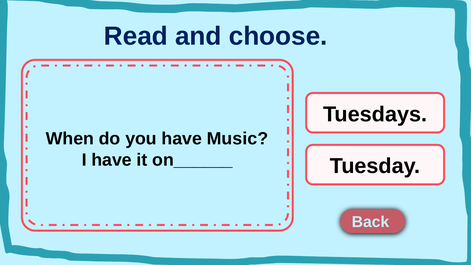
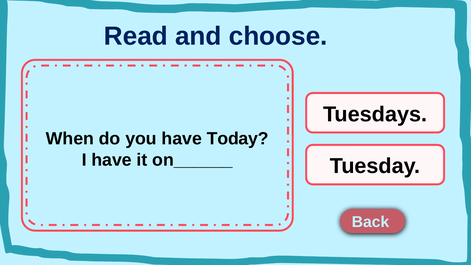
Music: Music -> Today
